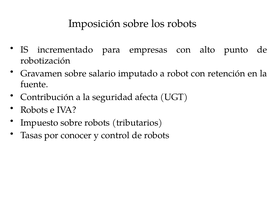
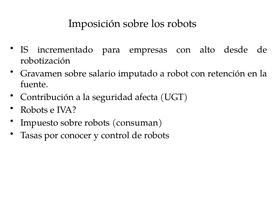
punto: punto -> desde
tributarios: tributarios -> consuman
